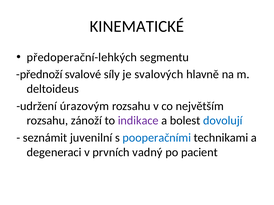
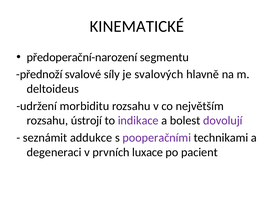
předoperační-lehkých: předoperační-lehkých -> předoperační-narození
úrazovým: úrazovým -> morbiditu
zánoží: zánoží -> ústrojí
dovolují colour: blue -> purple
juvenilní: juvenilní -> addukce
pooperačními colour: blue -> purple
vadný: vadný -> luxace
